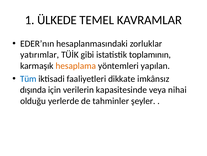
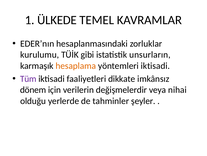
yatırımlar: yatırımlar -> kurulumu
toplamının: toplamının -> unsurların
yöntemleri yapılan: yapılan -> iktisadi
Tüm colour: blue -> purple
dışında: dışında -> dönem
kapasitesinde: kapasitesinde -> değişmelerdir
